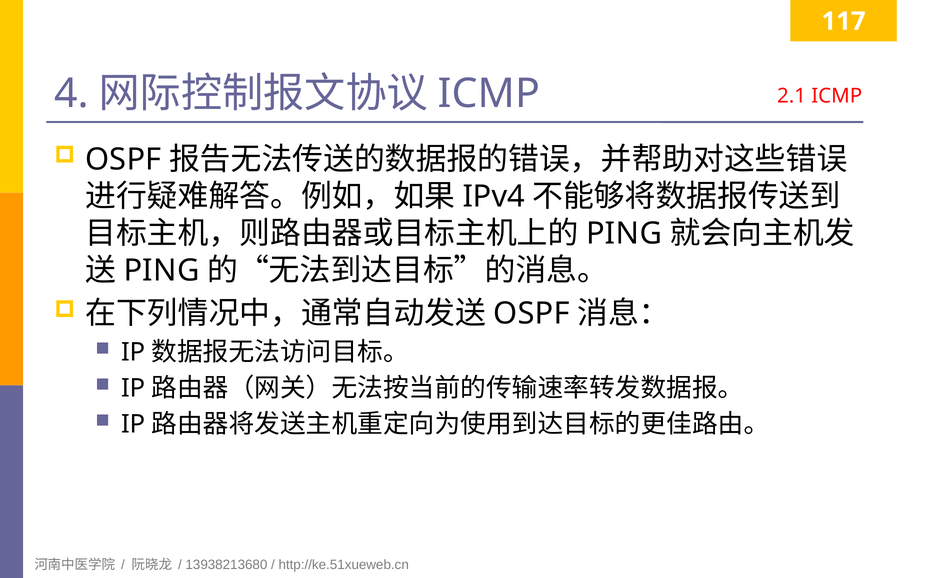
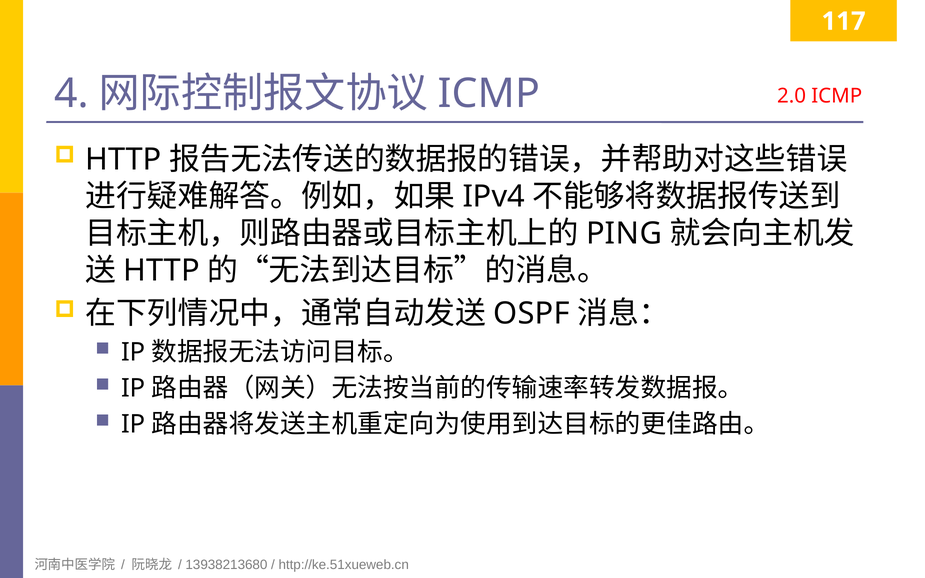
2.1: 2.1 -> 2.0
OSPF at (123, 160): OSPF -> HTTP
PING at (161, 271): PING -> HTTP
